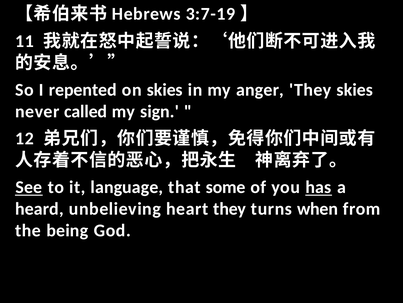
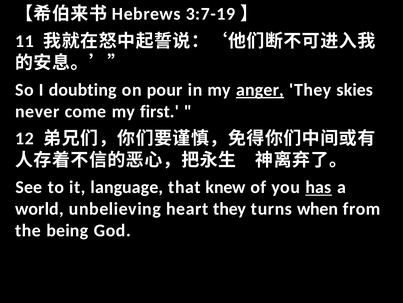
repented: repented -> doubting
on skies: skies -> pour
anger underline: none -> present
called: called -> come
sign: sign -> first
See underline: present -> none
some: some -> knew
heard: heard -> world
